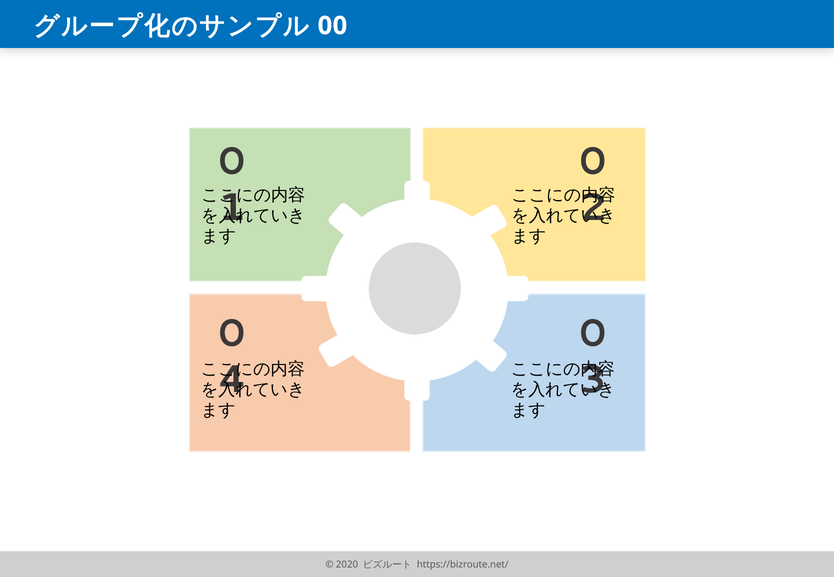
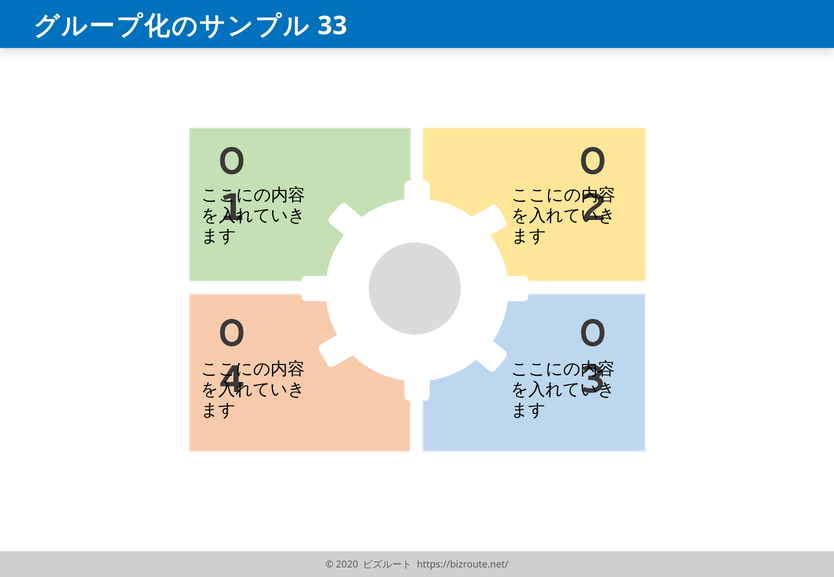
00: 00 -> 33
